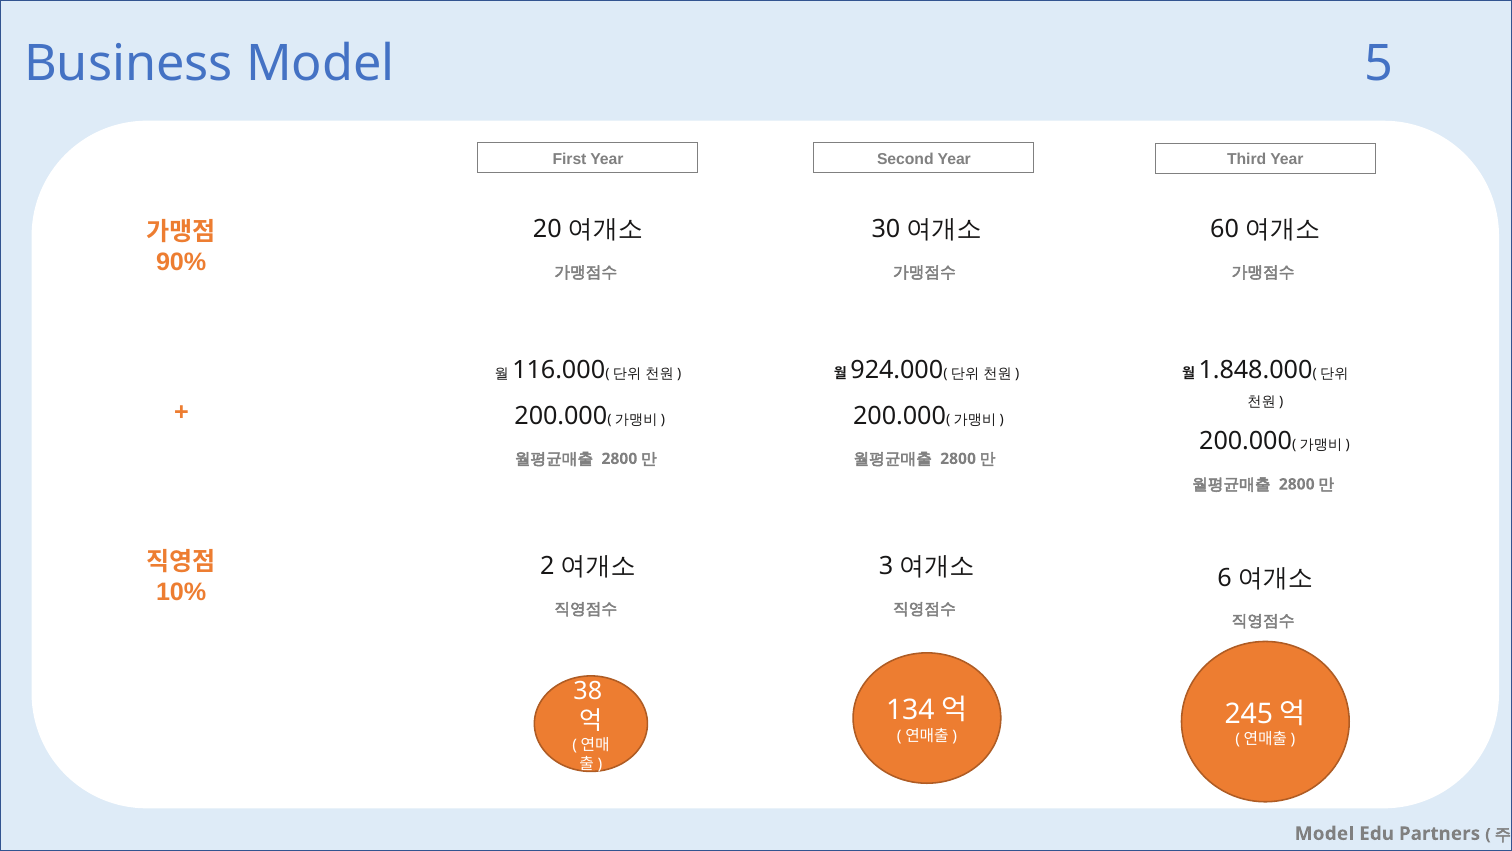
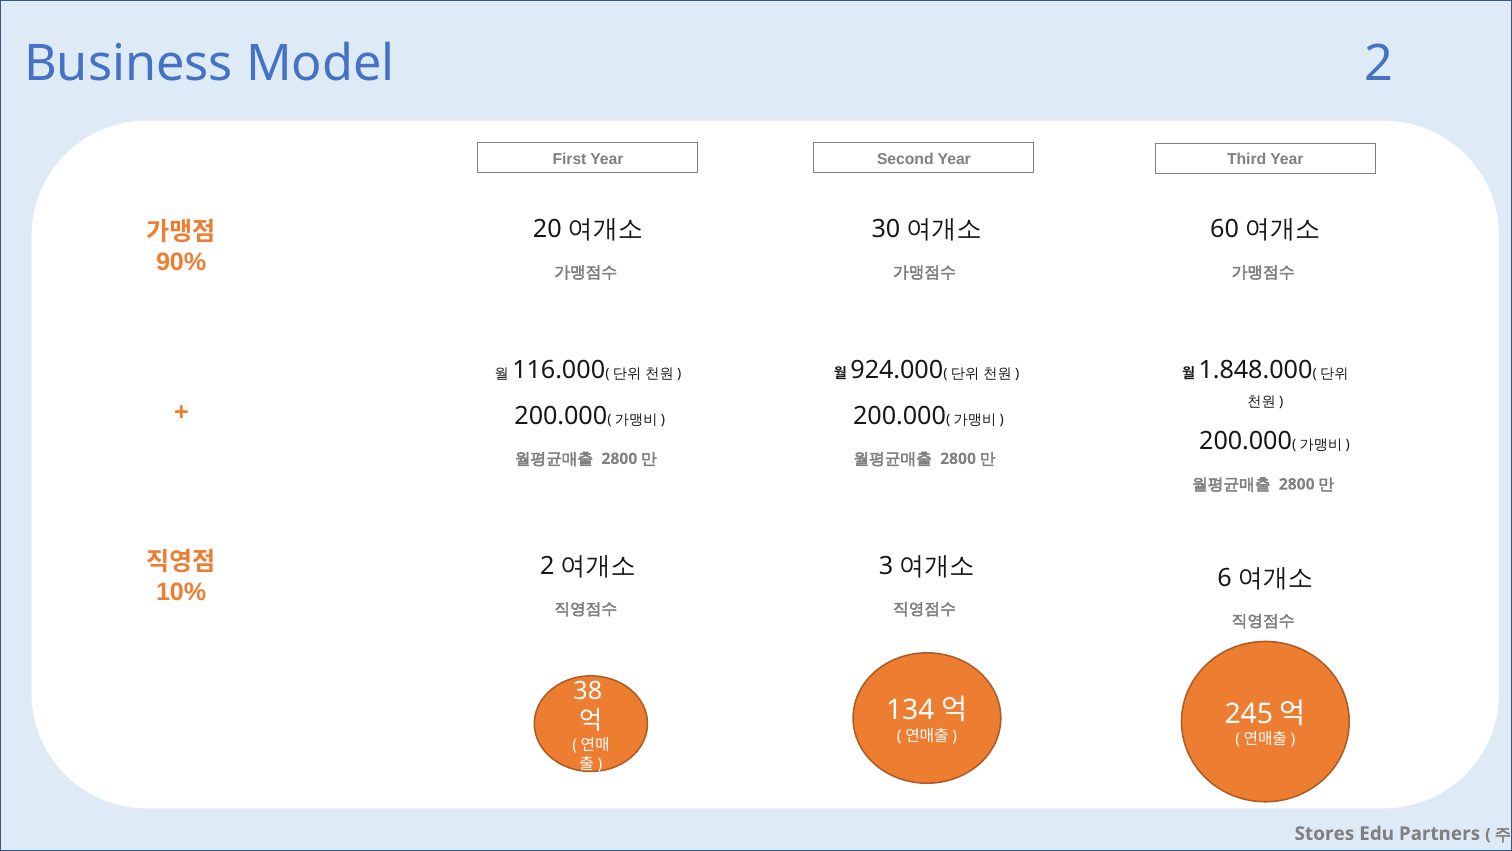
5: 5 -> 2
Model at (1324, 833): Model -> Stores
